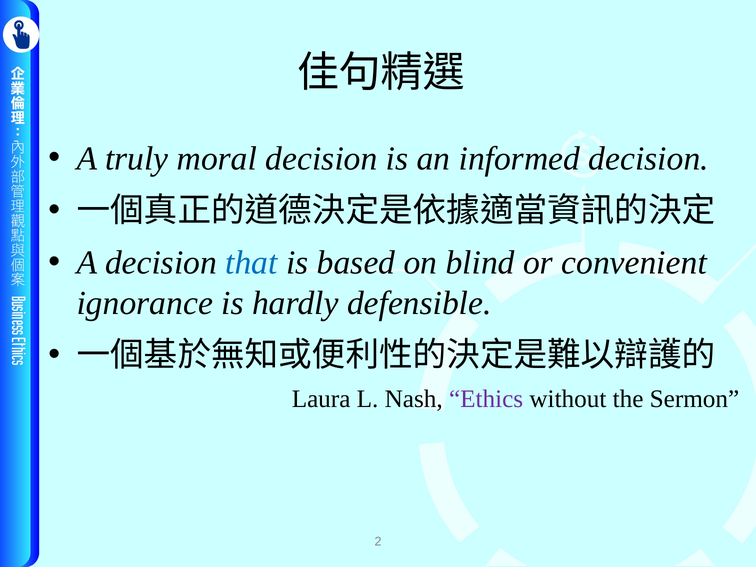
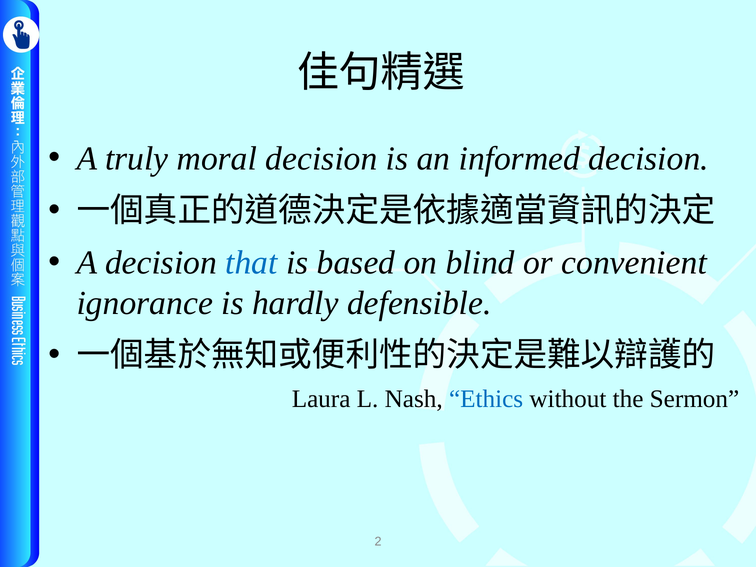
Ethics colour: purple -> blue
